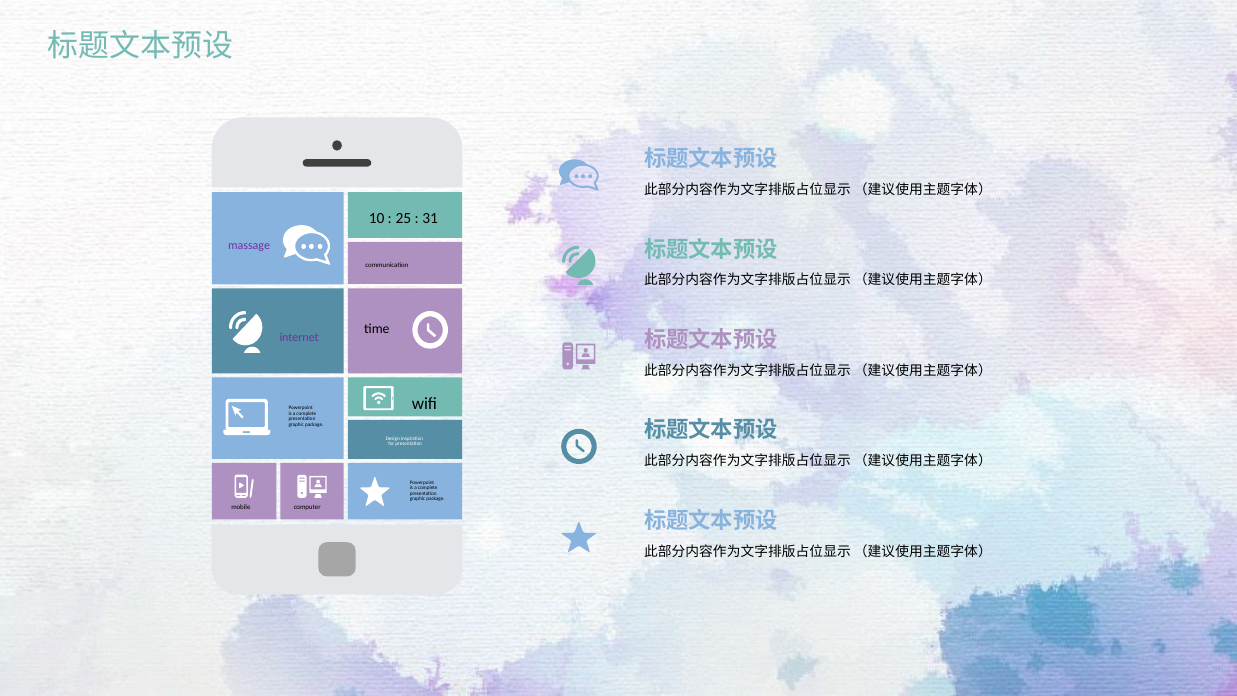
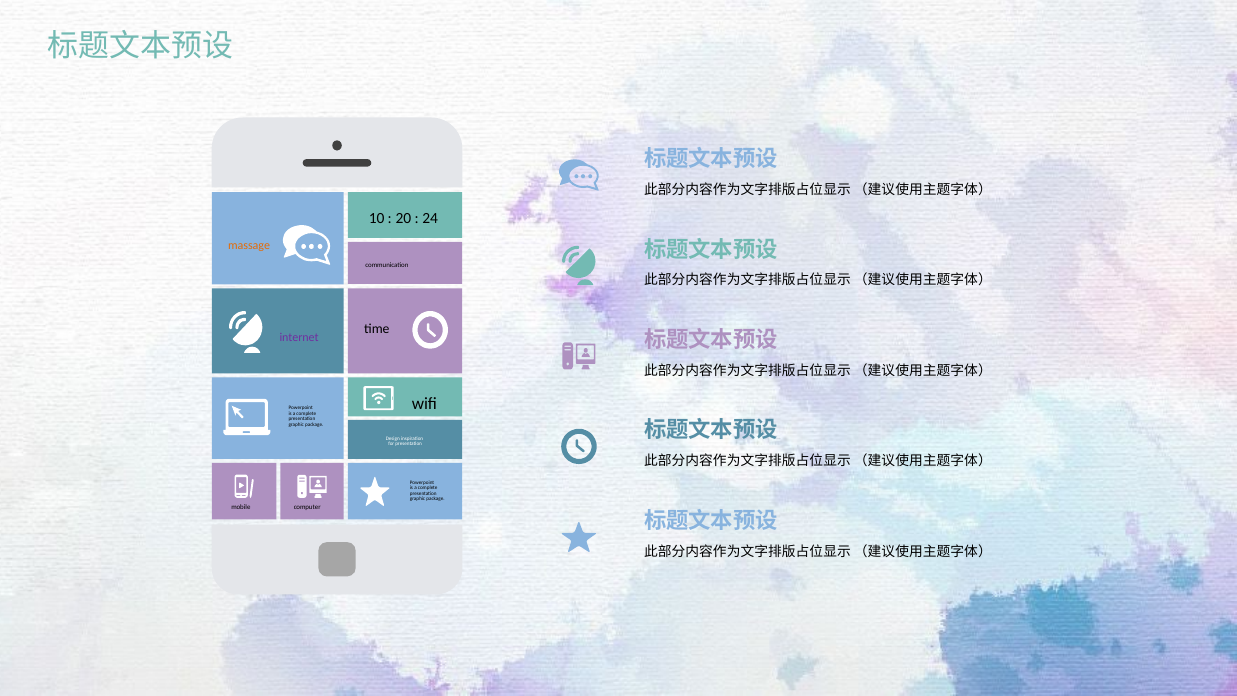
25: 25 -> 20
31: 31 -> 24
massage colour: purple -> orange
